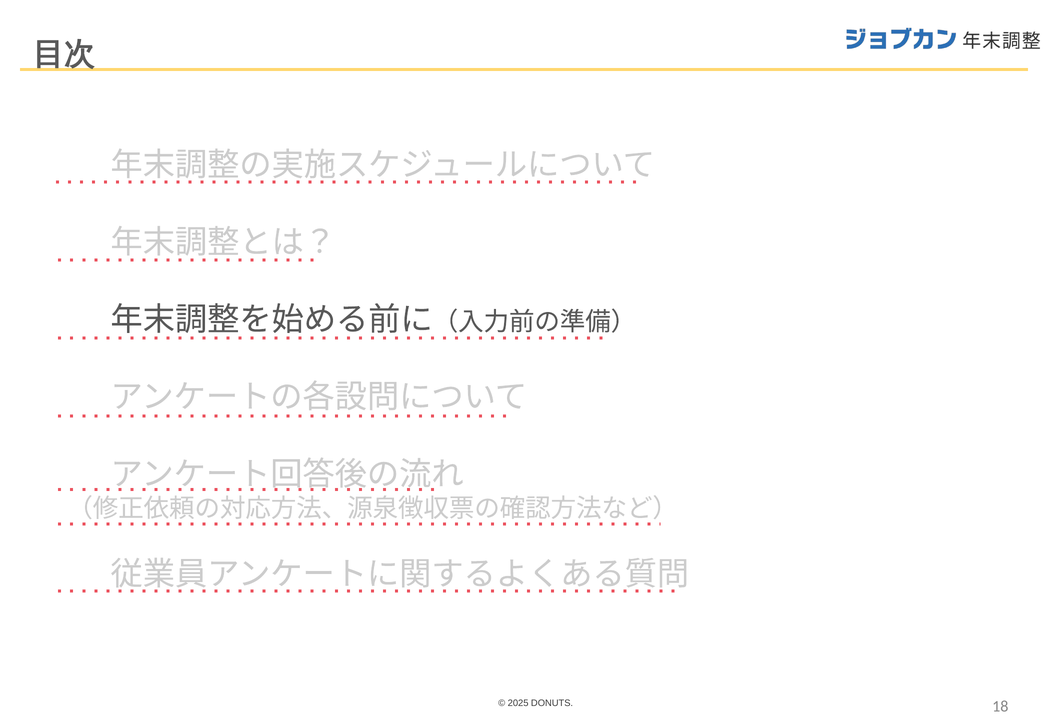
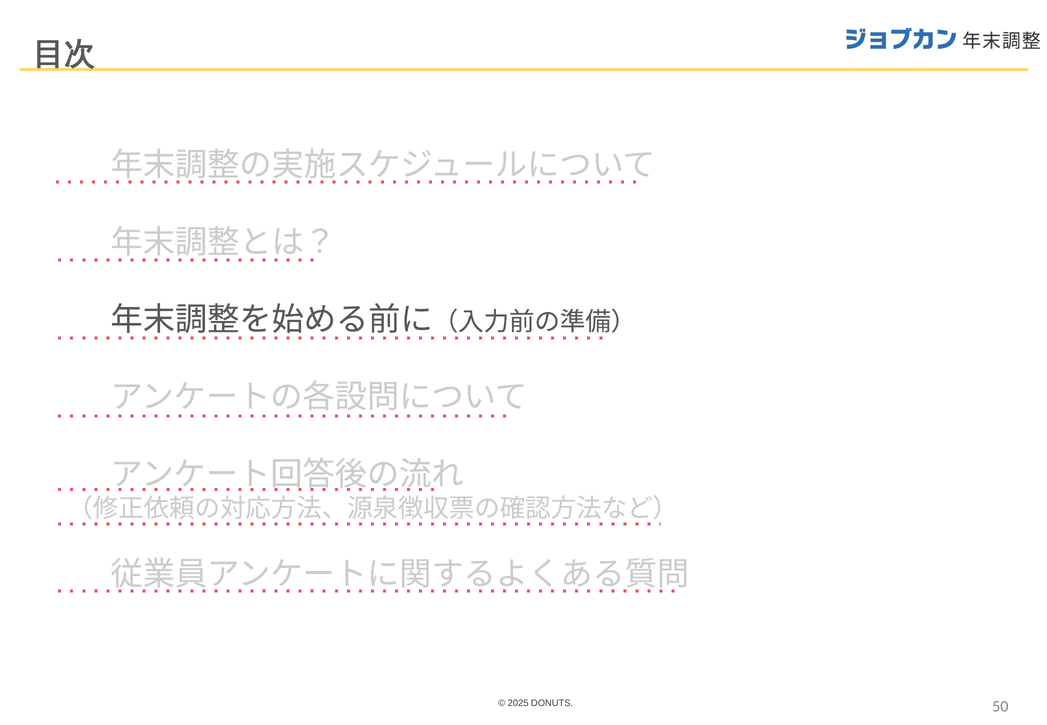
18: 18 -> 50
